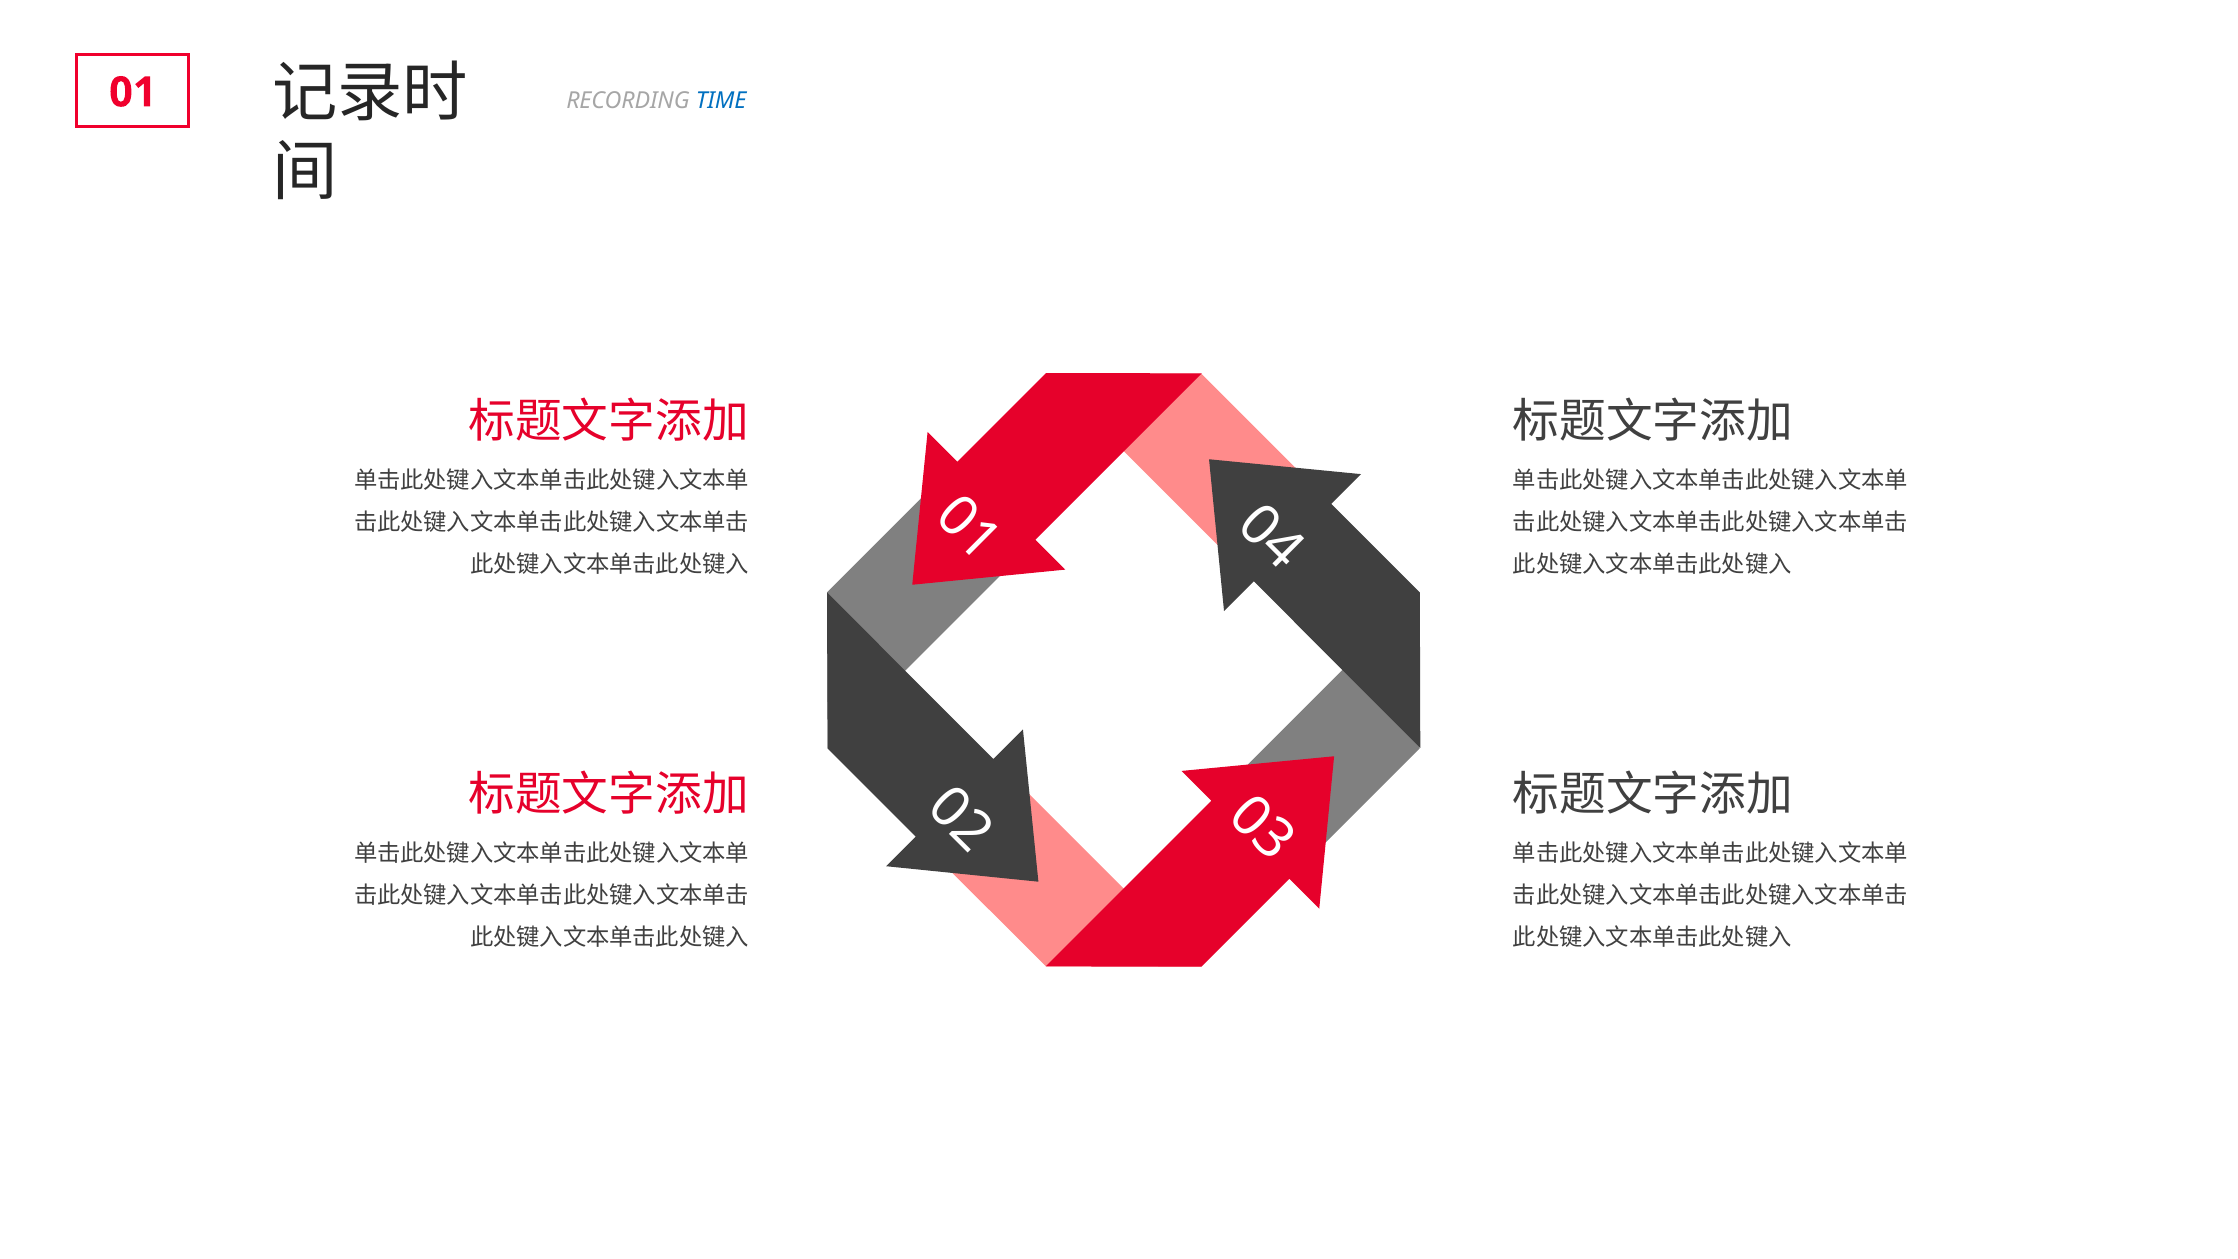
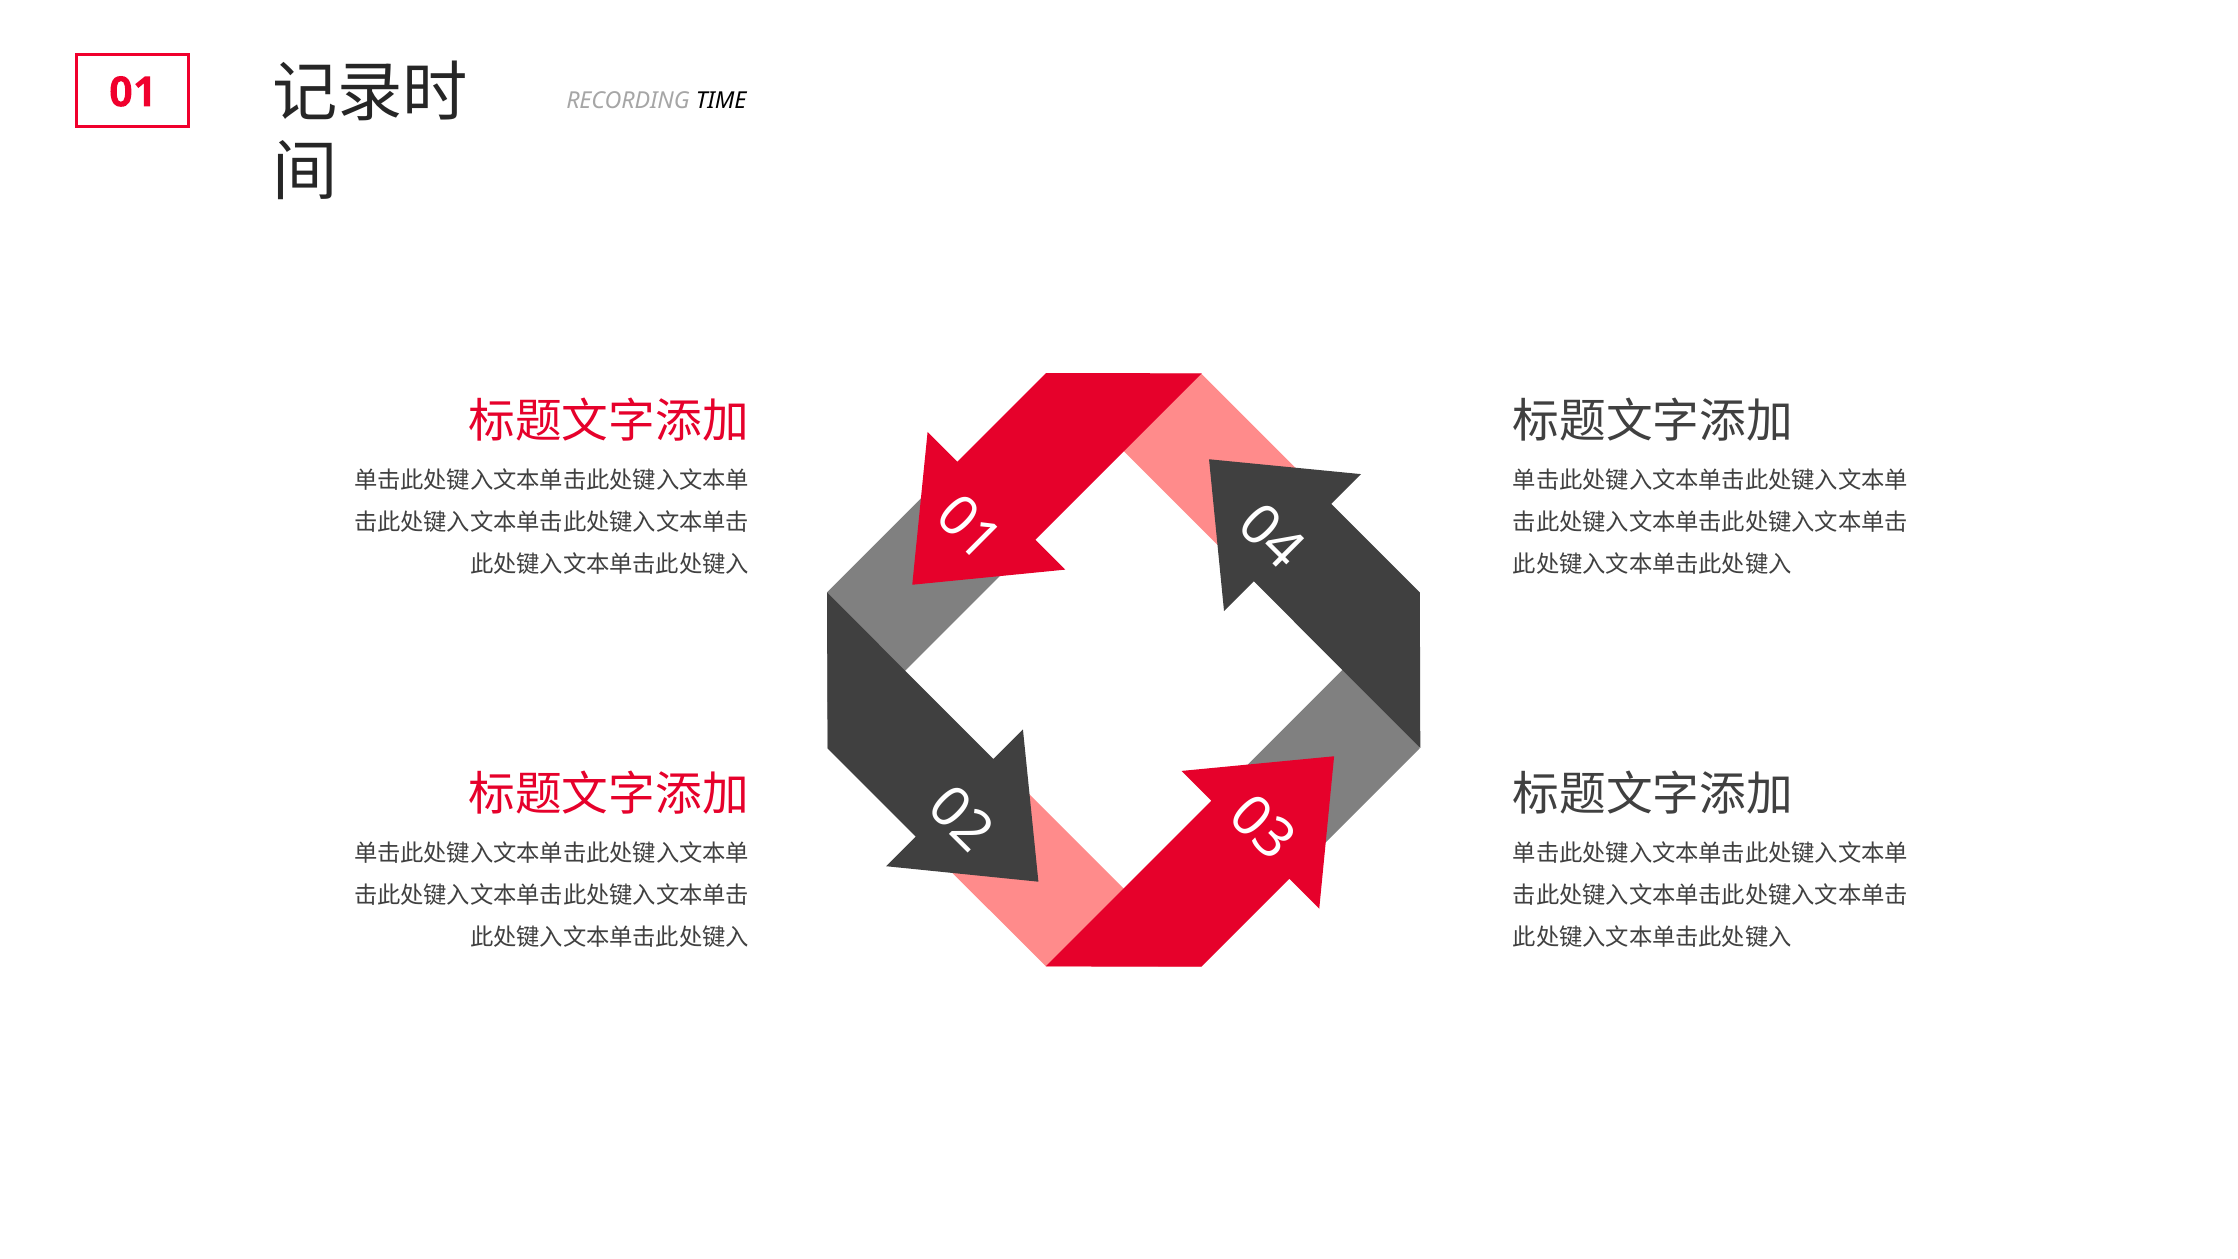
TIME colour: blue -> black
